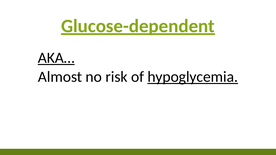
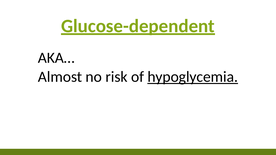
AKA… underline: present -> none
